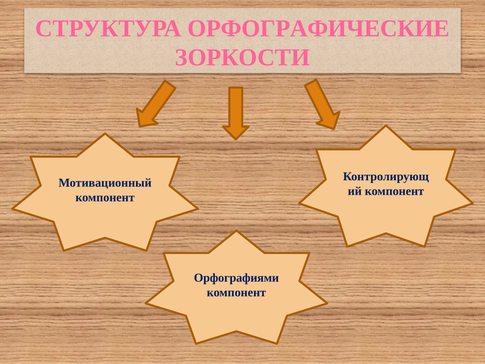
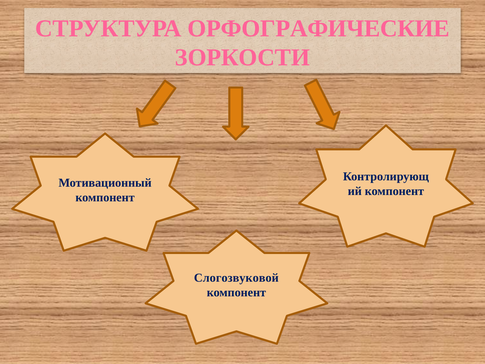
Орфографиями: Орфографиями -> Слогозвуковой
